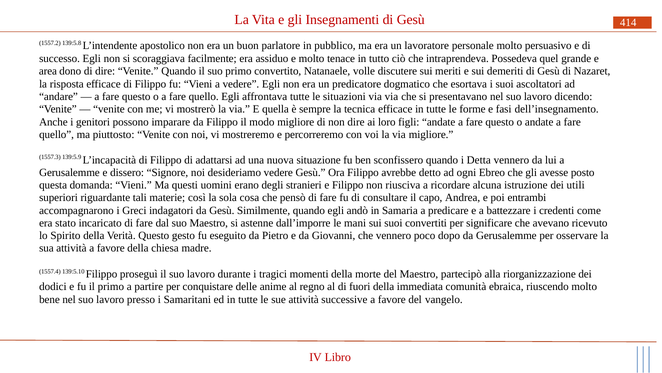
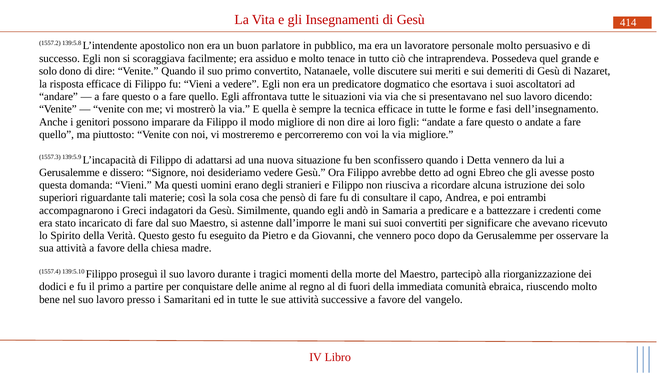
area at (48, 71): area -> solo
dei utili: utili -> solo
